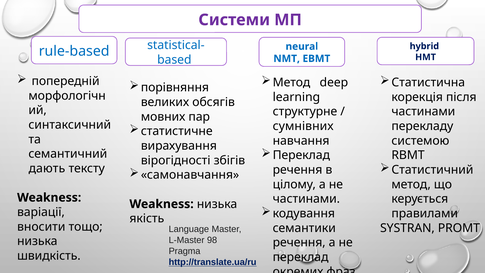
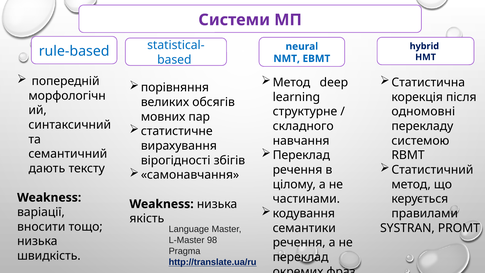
частинами at (423, 112): частинами -> одномовні
сумнівних: сумнівних -> складного
